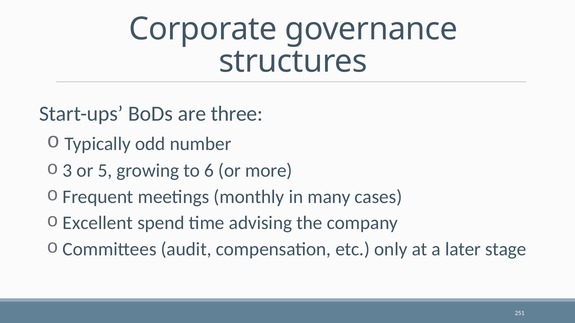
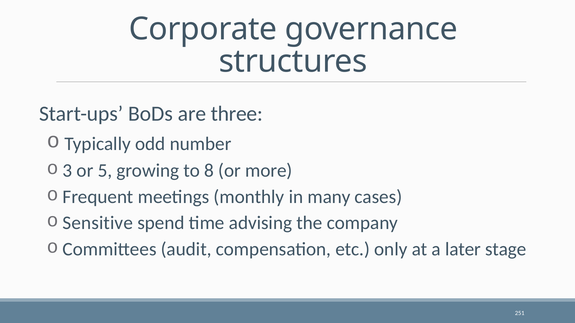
6: 6 -> 8
Excellent: Excellent -> Sensitive
